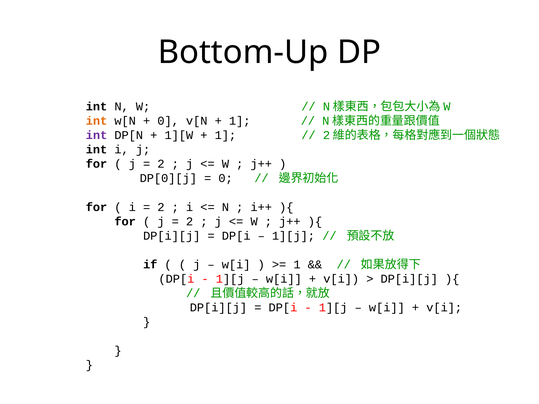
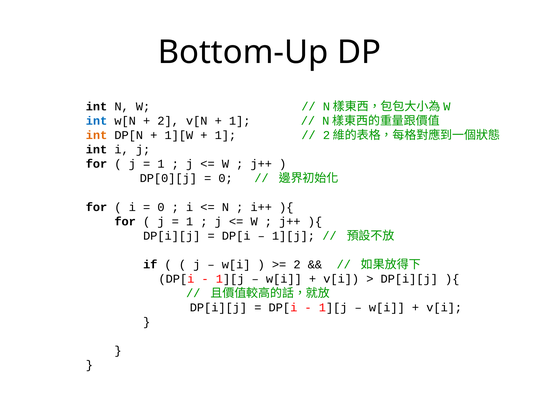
int at (97, 121) colour: orange -> blue
0 at (168, 121): 0 -> 2
int at (97, 135) colour: purple -> orange
2 at (161, 164): 2 -> 1
2 at (161, 207): 2 -> 0
2 at (190, 222): 2 -> 1
1 at (297, 265): 1 -> 2
